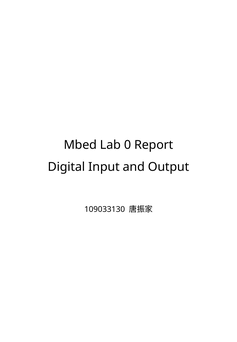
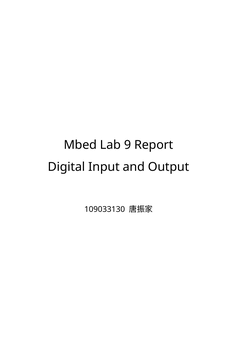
0: 0 -> 9
